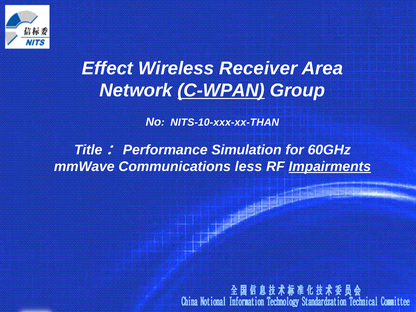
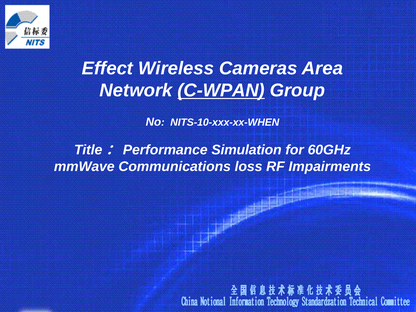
Receiver: Receiver -> Cameras
NITS-10-xxx-xx-THAN: NITS-10-xxx-xx-THAN -> NITS-10-xxx-xx-WHEN
less: less -> loss
Impairments underline: present -> none
